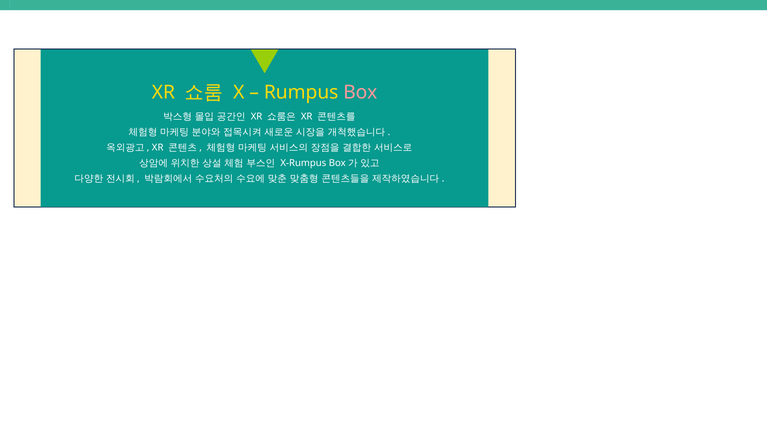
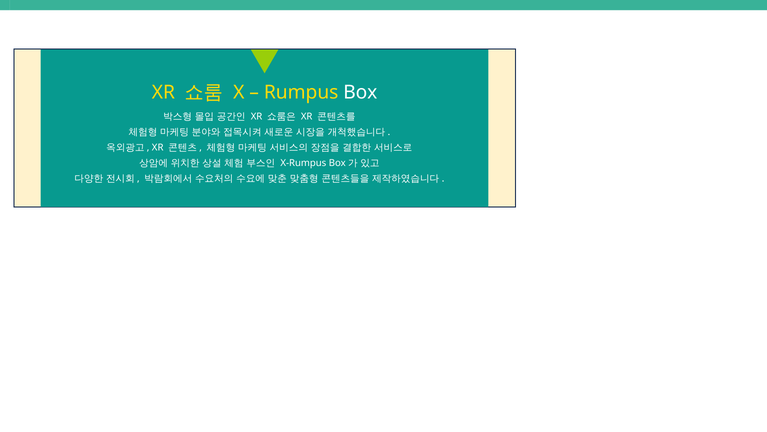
Box colour: pink -> white
